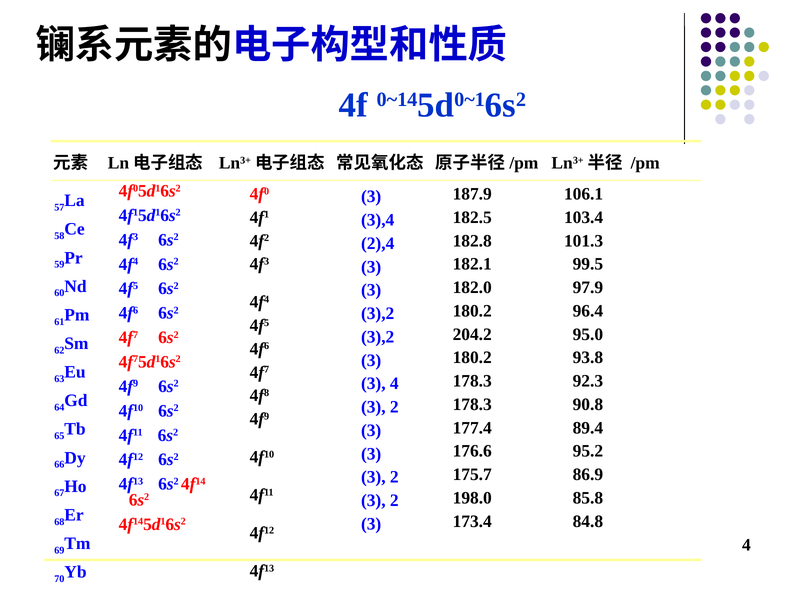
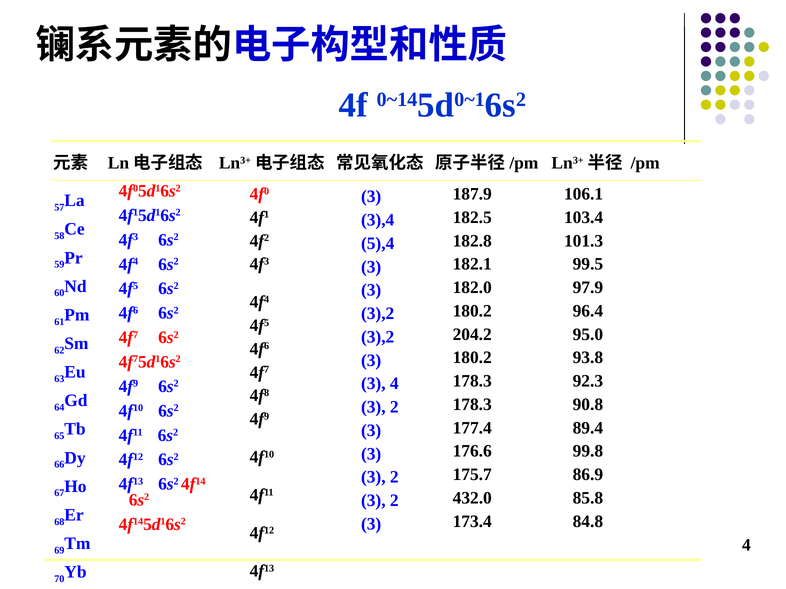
2),4: 2),4 -> 5),4
95.2: 95.2 -> 99.8
198.0: 198.0 -> 432.0
